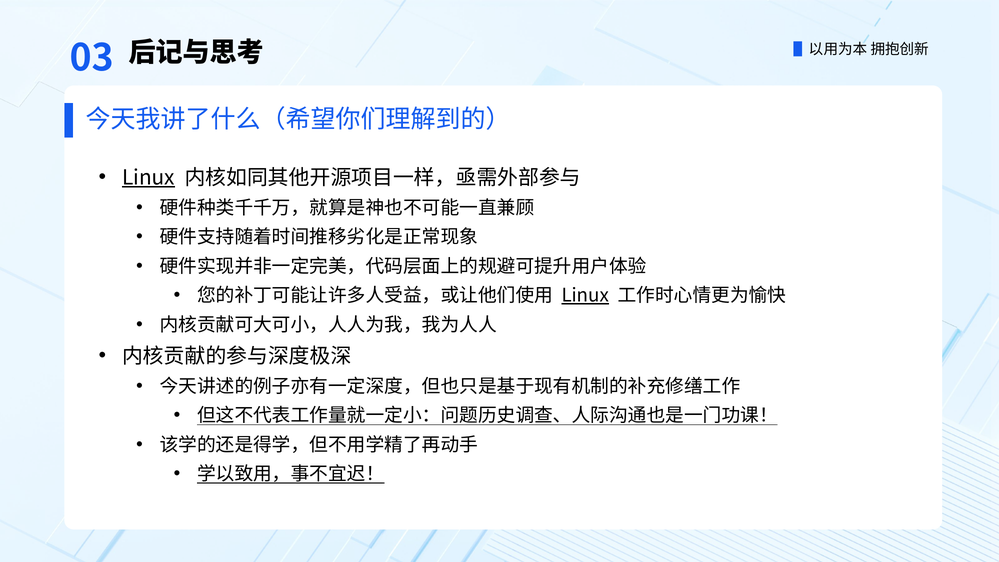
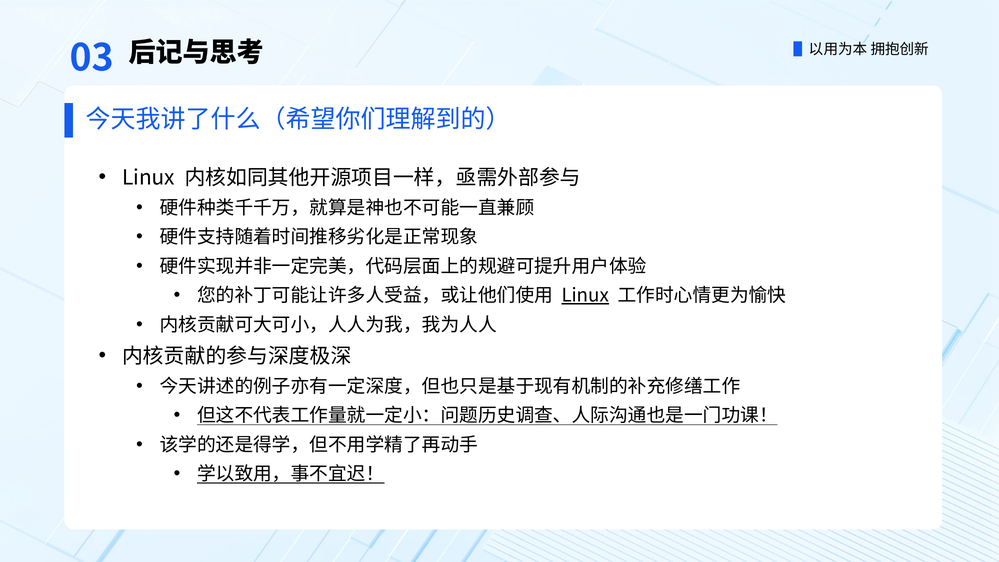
Linux at (148, 178) underline: present -> none
